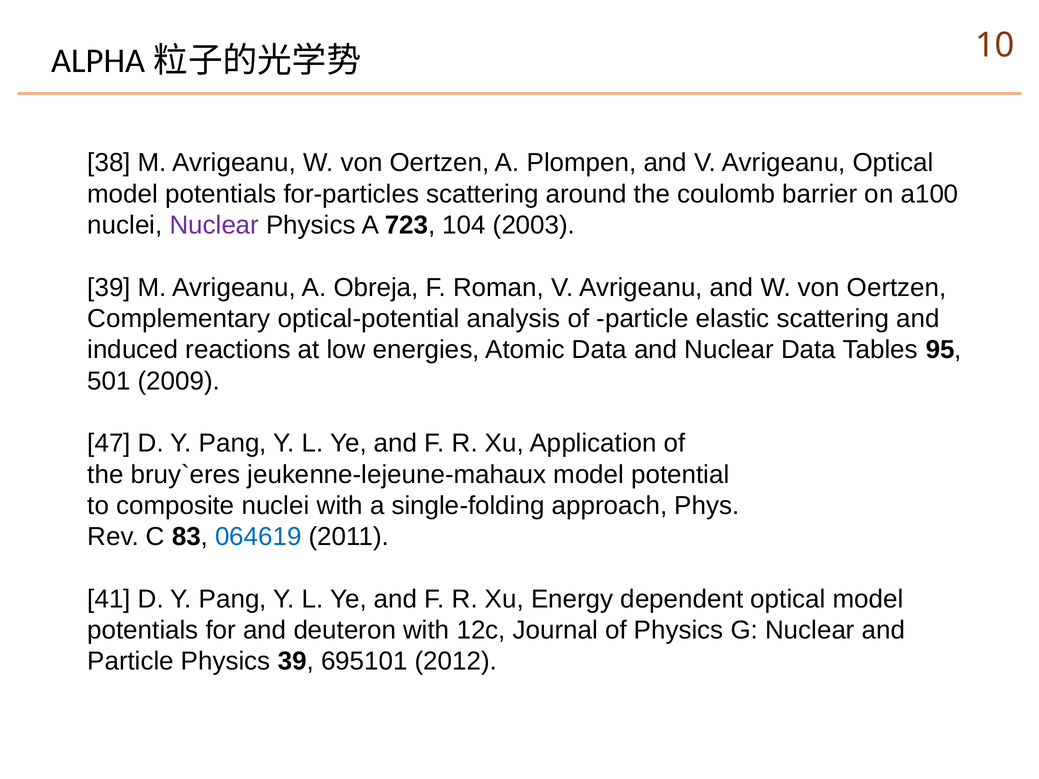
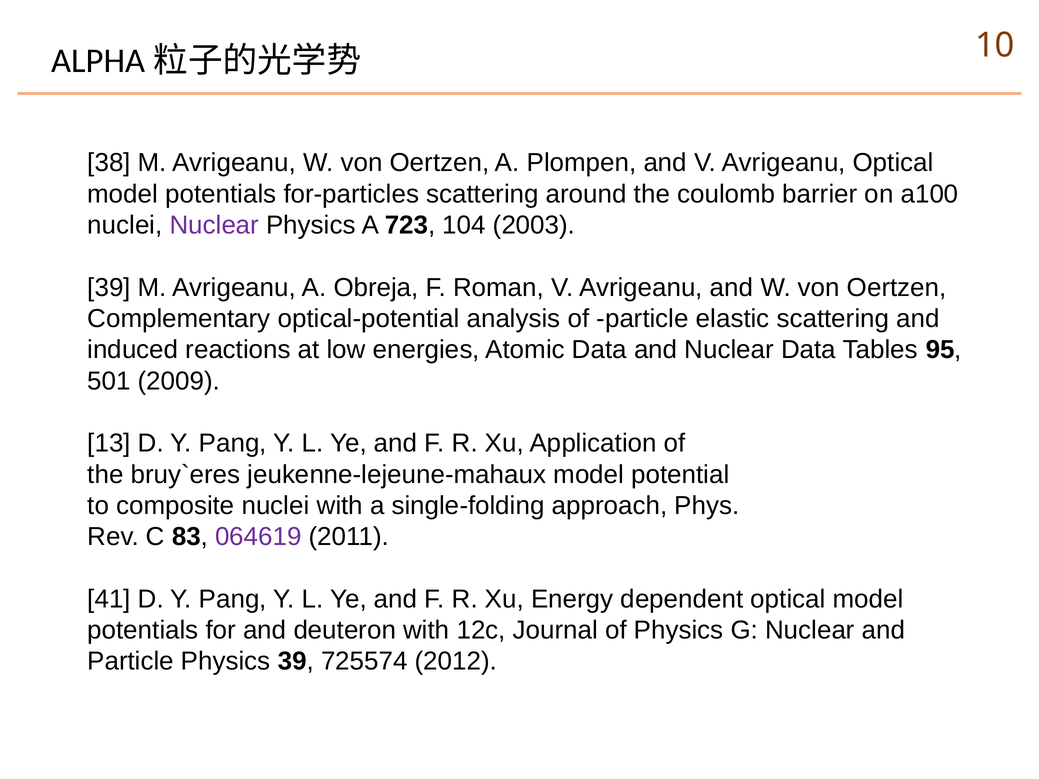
47: 47 -> 13
064619 colour: blue -> purple
695101: 695101 -> 725574
